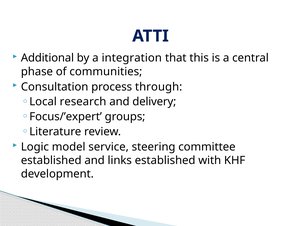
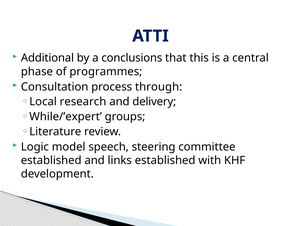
integration: integration -> conclusions
communities: communities -> programmes
Focus/’expert: Focus/’expert -> While/’expert
service: service -> speech
